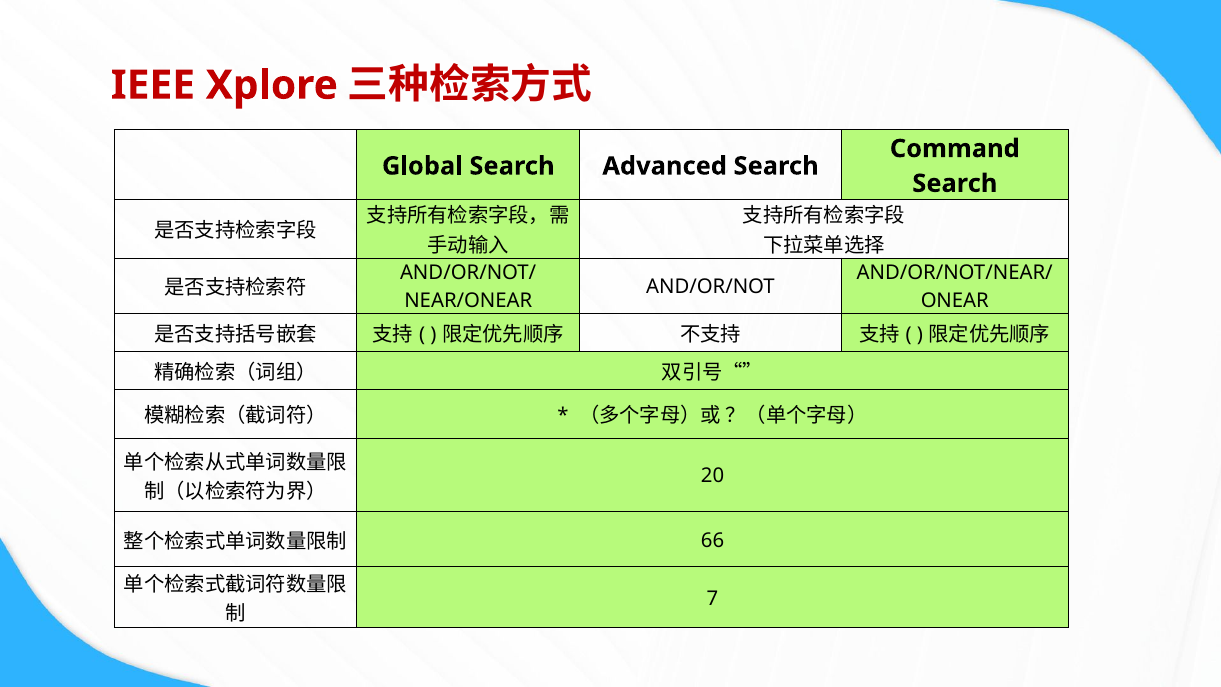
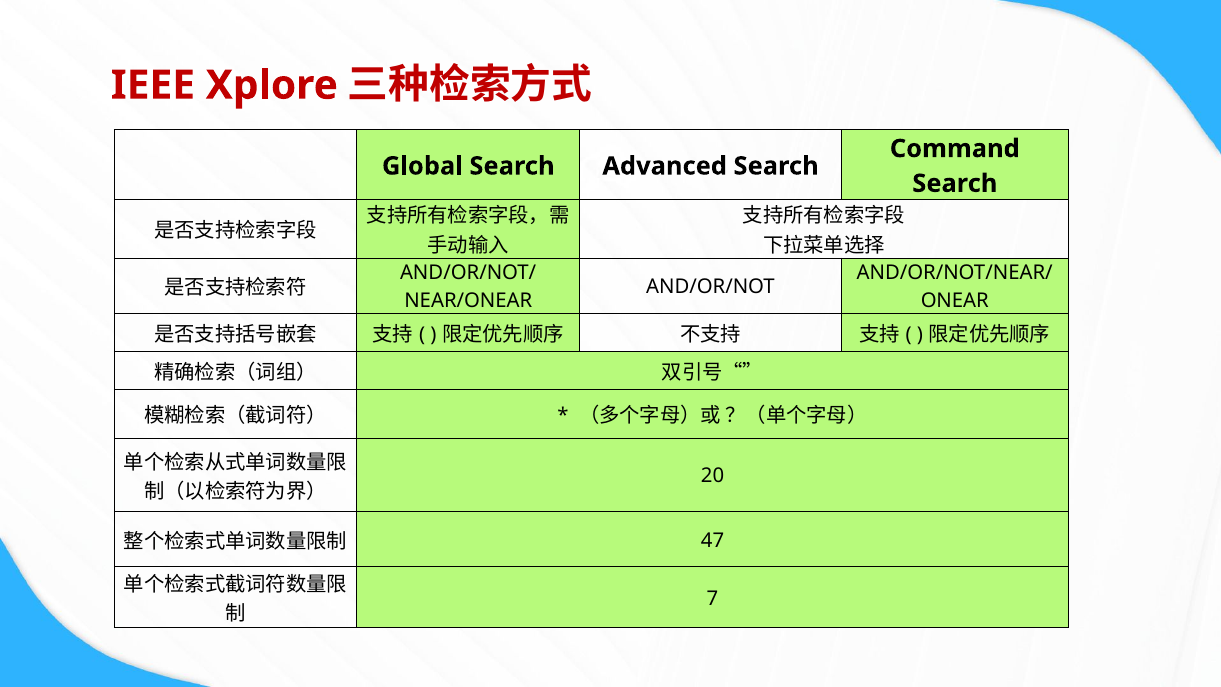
66: 66 -> 47
